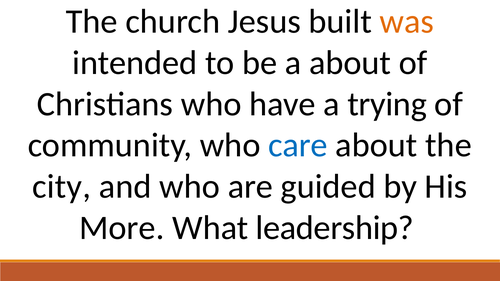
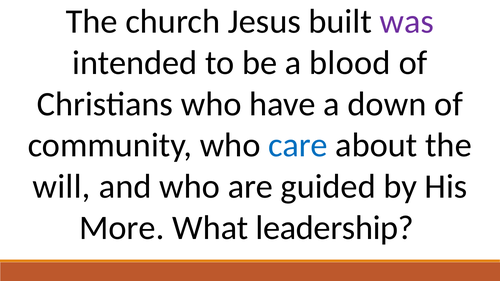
was colour: orange -> purple
a about: about -> blood
trying: trying -> down
city: city -> will
